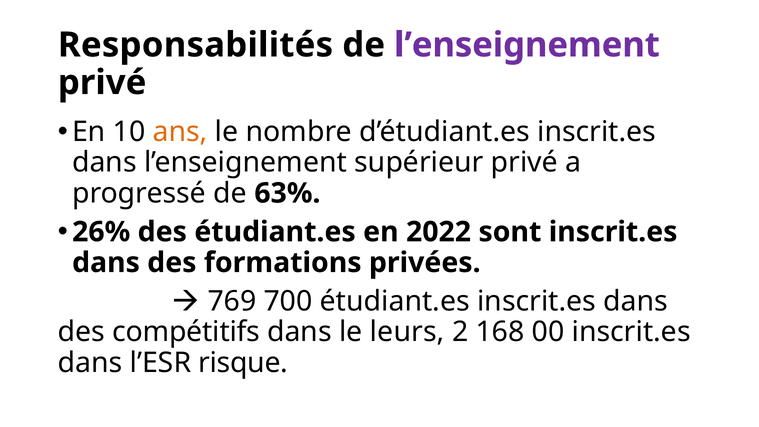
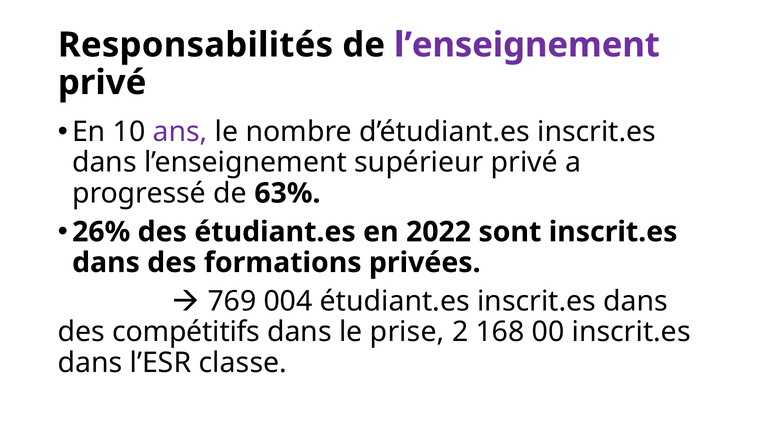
ans colour: orange -> purple
700: 700 -> 004
leurs: leurs -> prise
risque: risque -> classe
